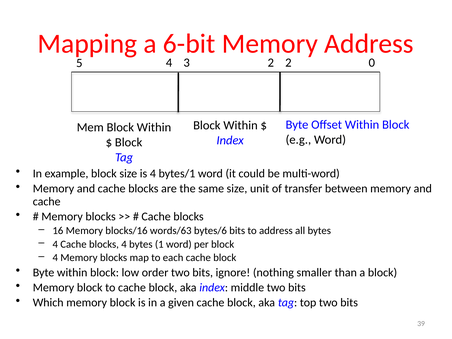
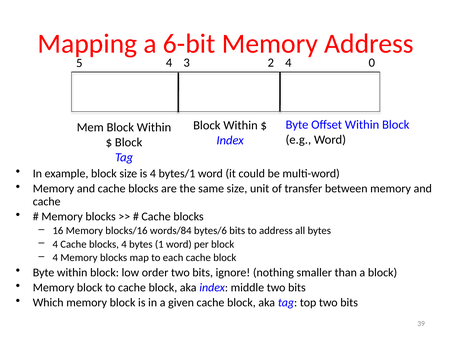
5 2: 2 -> 4
words/63: words/63 -> words/84
